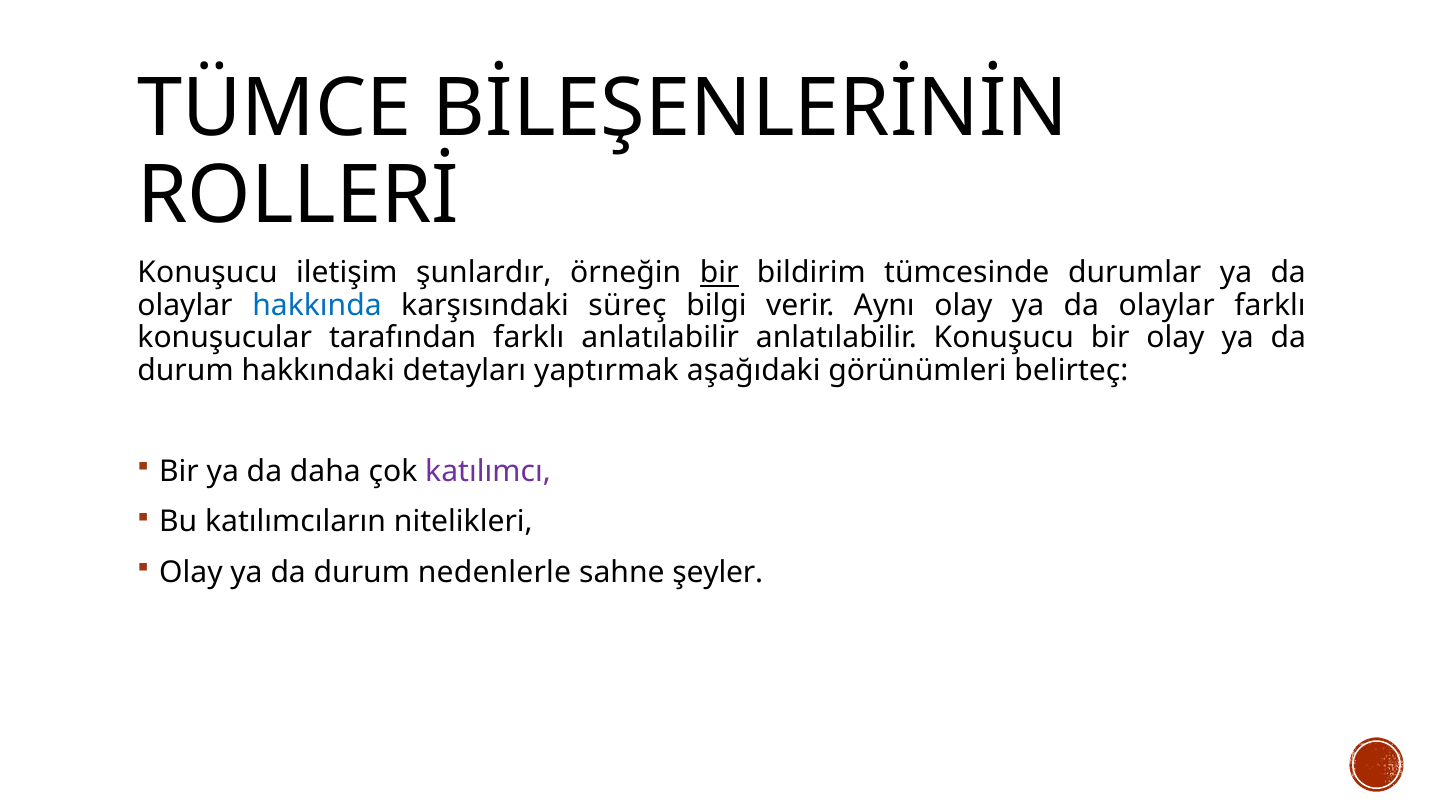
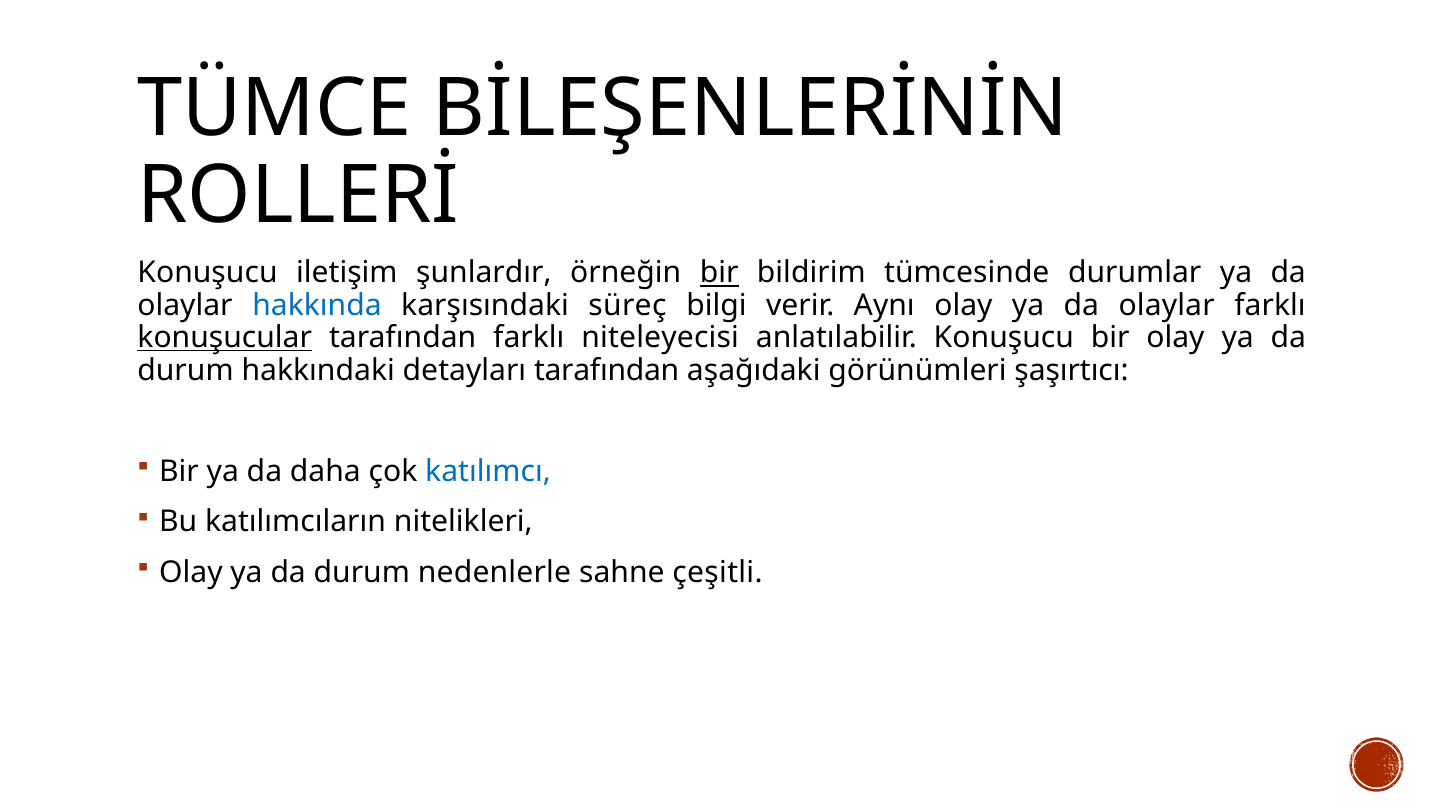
konuşucular underline: none -> present
farklı anlatılabilir: anlatılabilir -> niteleyecisi
detayları yaptırmak: yaptırmak -> tarafından
belirteç: belirteç -> şaşırtıcı
katılımcı colour: purple -> blue
şeyler: şeyler -> çeşitli
